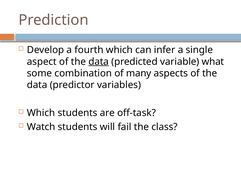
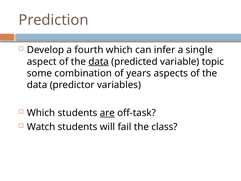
what: what -> topic
many: many -> years
are underline: none -> present
